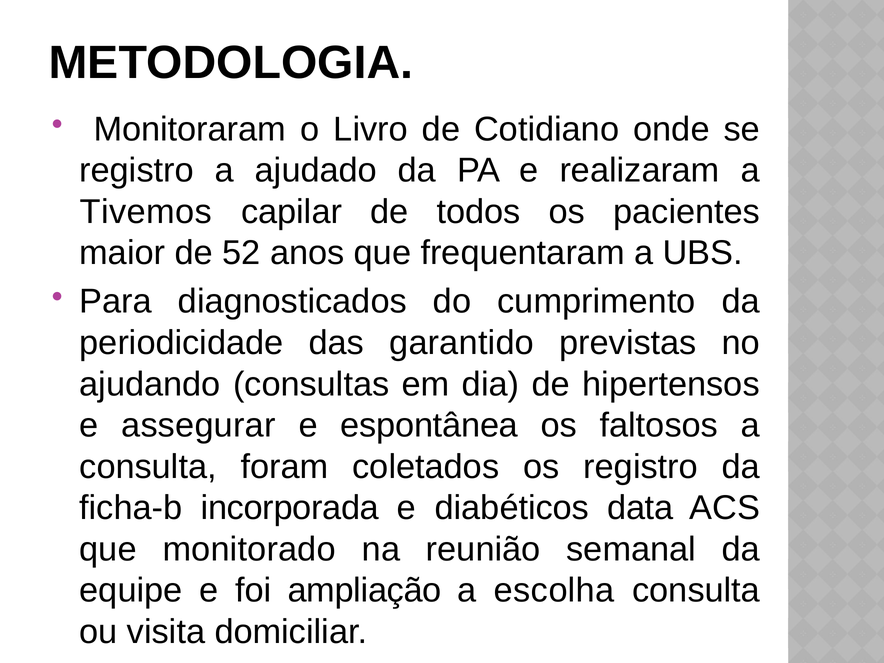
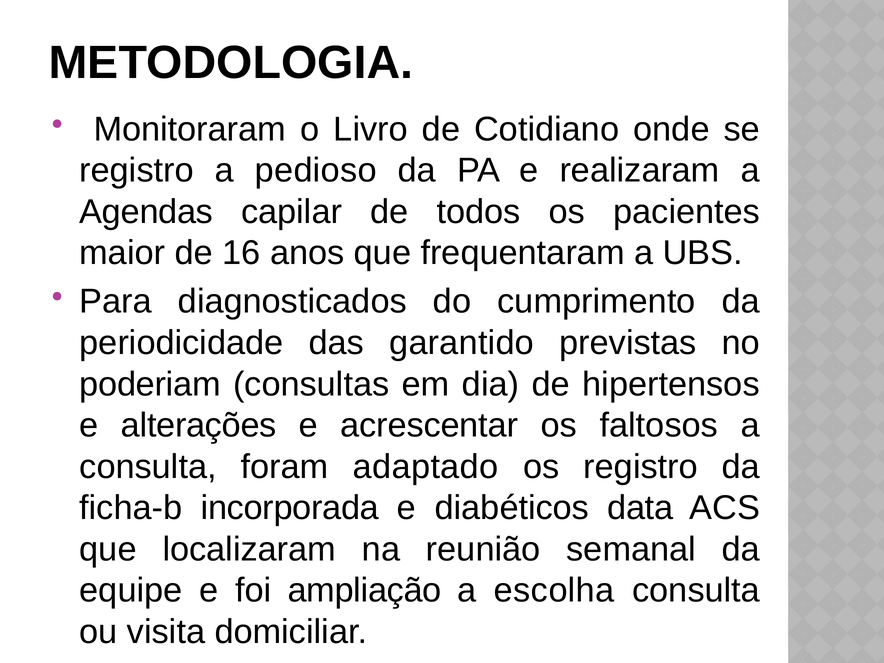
ajudado: ajudado -> pedioso
Tivemos: Tivemos -> Agendas
52: 52 -> 16
ajudando: ajudando -> poderiam
assegurar: assegurar -> alterações
espontânea: espontânea -> acrescentar
coletados: coletados -> adaptado
monitorado: monitorado -> localizaram
